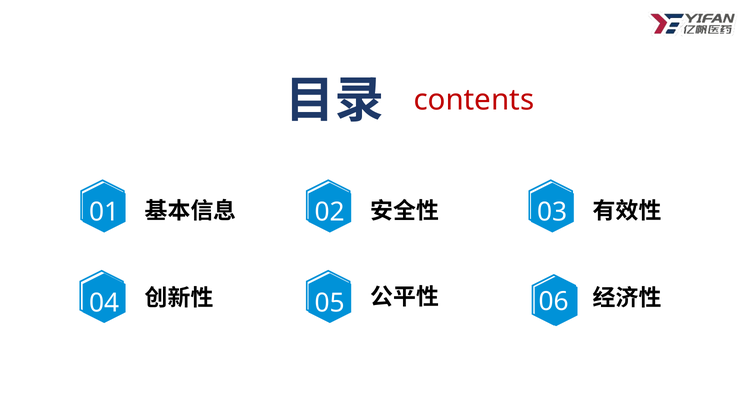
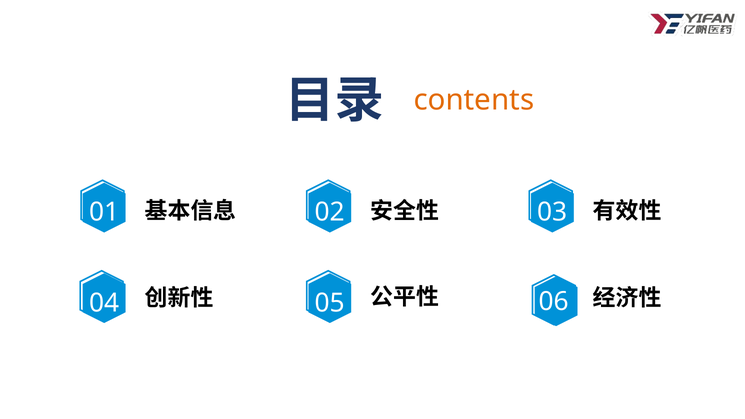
contents colour: red -> orange
